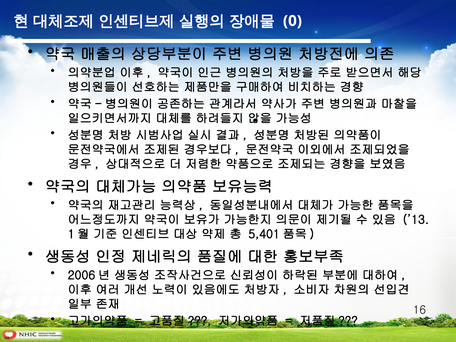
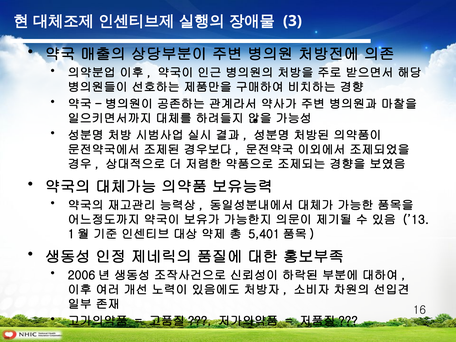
0: 0 -> 3
